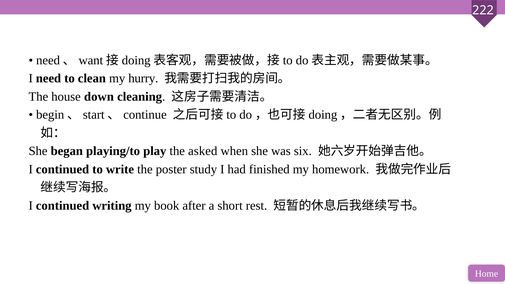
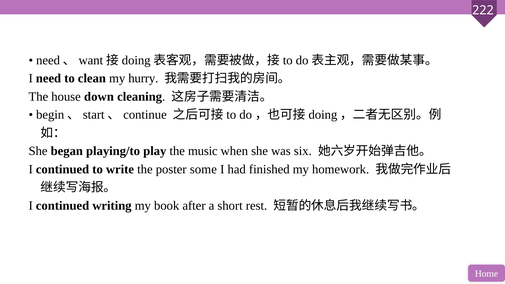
asked: asked -> music
study: study -> some
